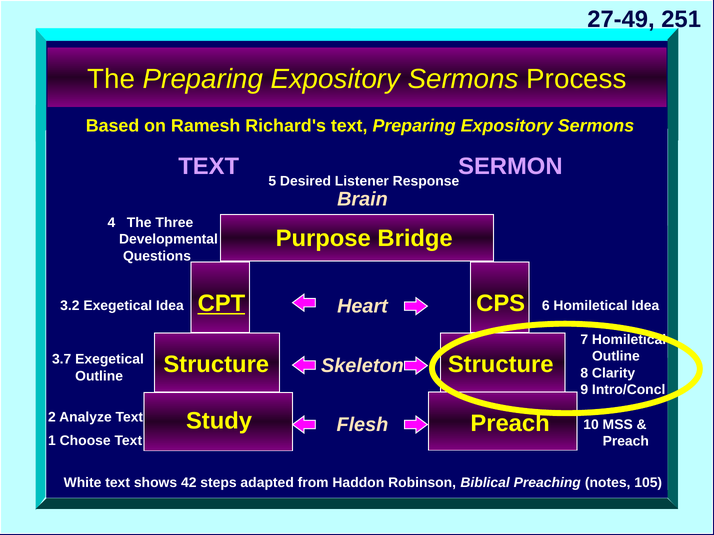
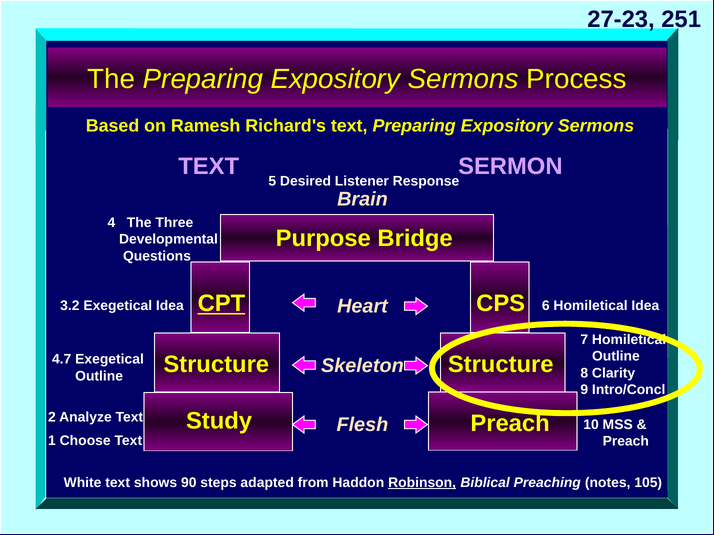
27-49: 27-49 -> 27-23
3.7: 3.7 -> 4.7
42: 42 -> 90
Robinson underline: none -> present
